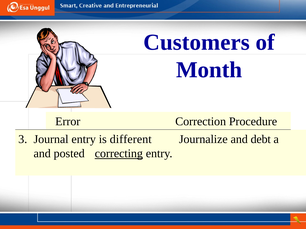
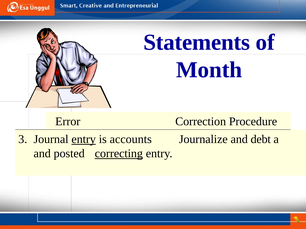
Customers: Customers -> Statements
entry at (84, 140) underline: none -> present
different: different -> accounts
